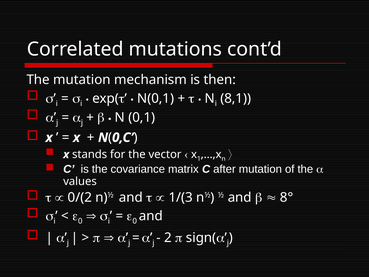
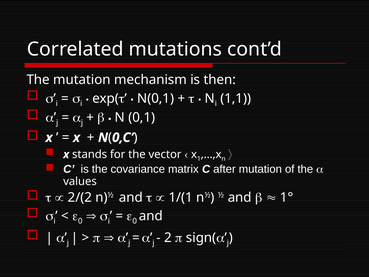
8,1: 8,1 -> 1,1
0/(2: 0/(2 -> 2/(2
1/(3: 1/(3 -> 1/(1
8°: 8° -> 1°
